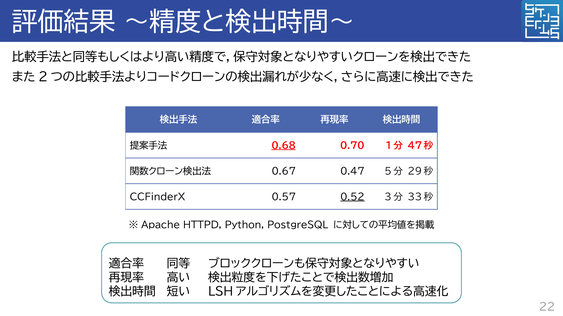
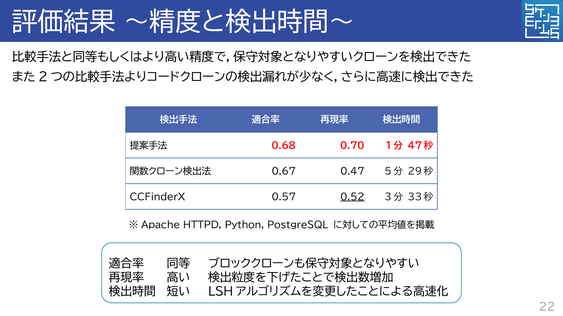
0.68 underline: present -> none
